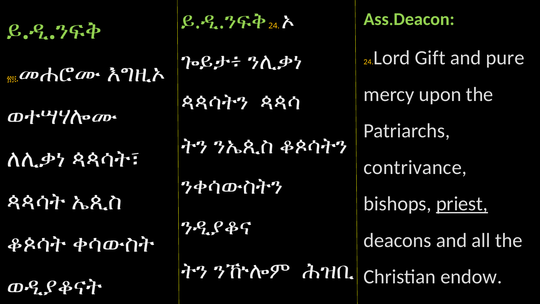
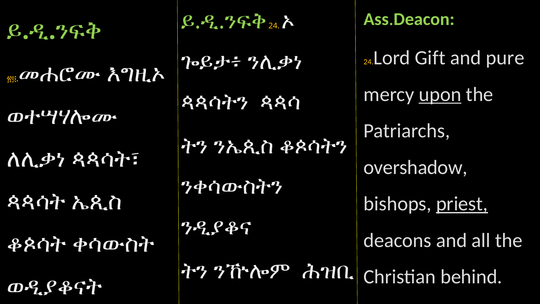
upon underline: none -> present
contrivance: contrivance -> overshadow
endow: endow -> behind
